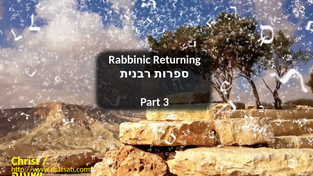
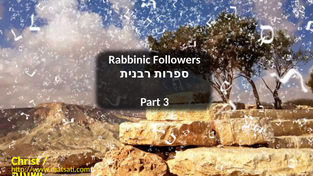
Returning: Returning -> Followers
